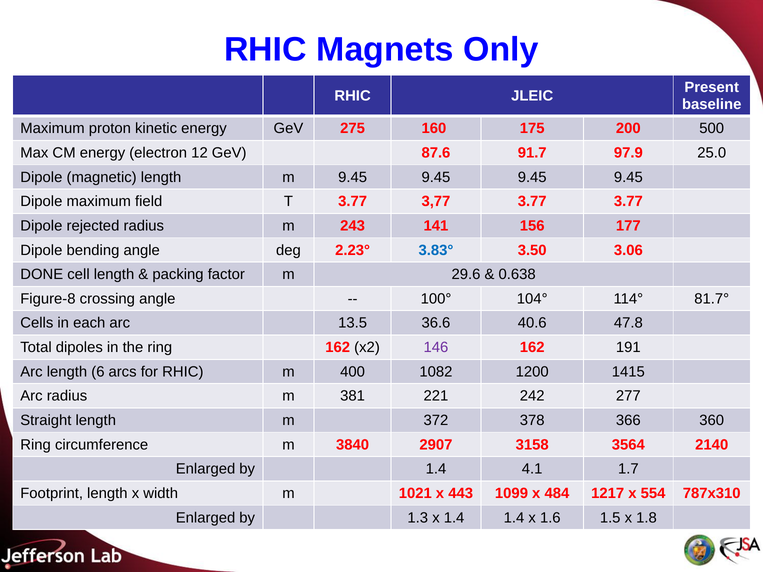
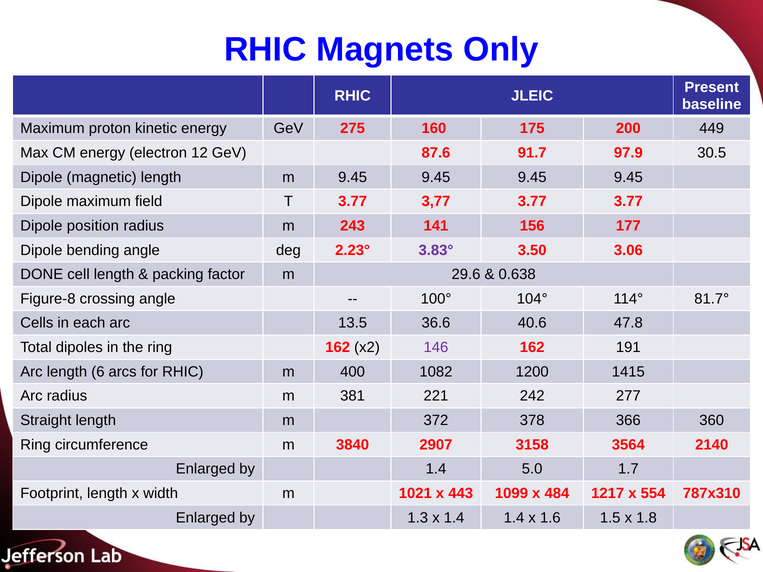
500: 500 -> 449
25.0: 25.0 -> 30.5
rejected: rejected -> position
3.83° colour: blue -> purple
4.1: 4.1 -> 5.0
